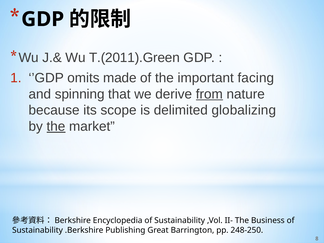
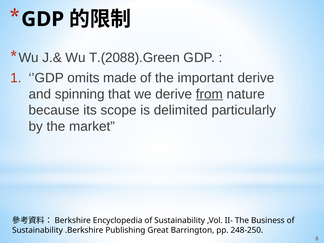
T.(2011).Green: T.(2011).Green -> T.(2088).Green
important facing: facing -> derive
globalizing: globalizing -> particularly
the at (56, 126) underline: present -> none
